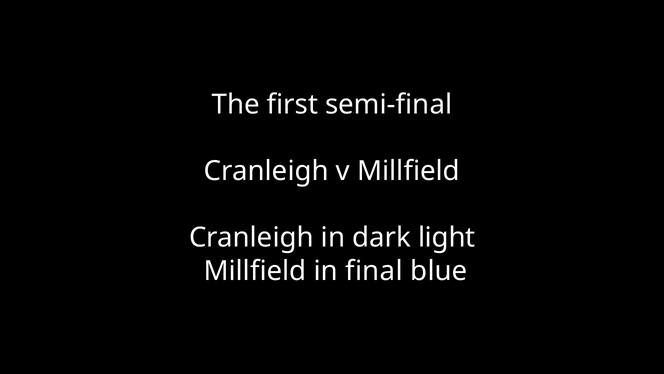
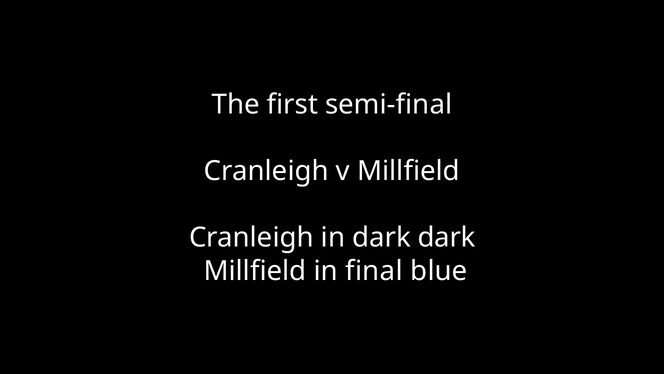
dark light: light -> dark
